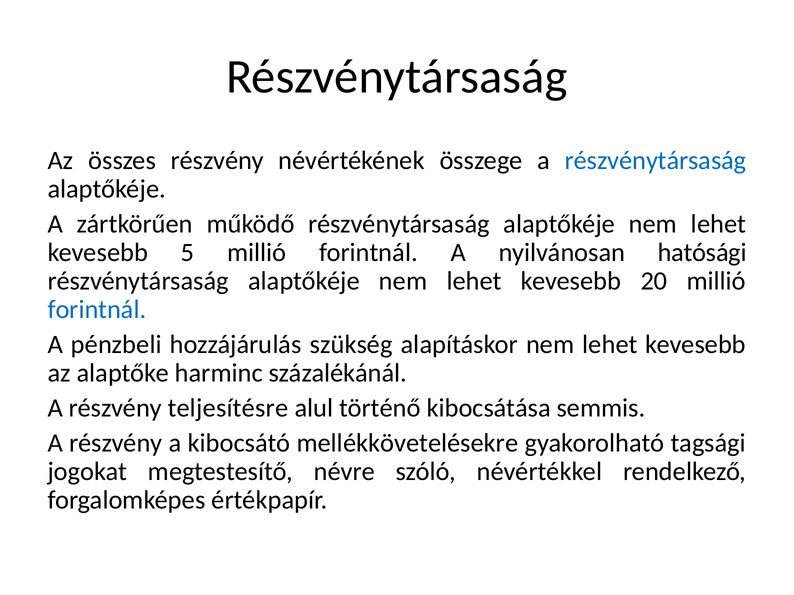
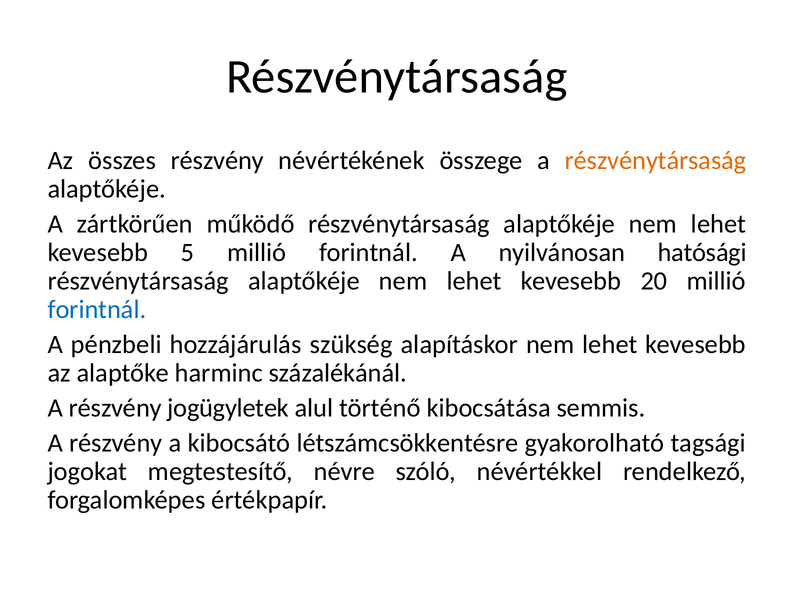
részvénytársaság at (656, 161) colour: blue -> orange
teljesítésre: teljesítésre -> jogügyletek
mellékkövetelésekre: mellékkövetelésekre -> létszámcsökkentésre
